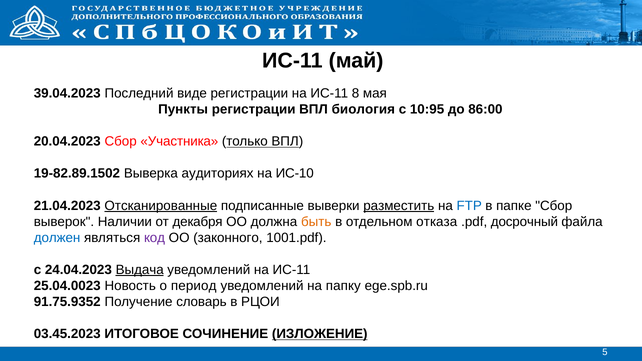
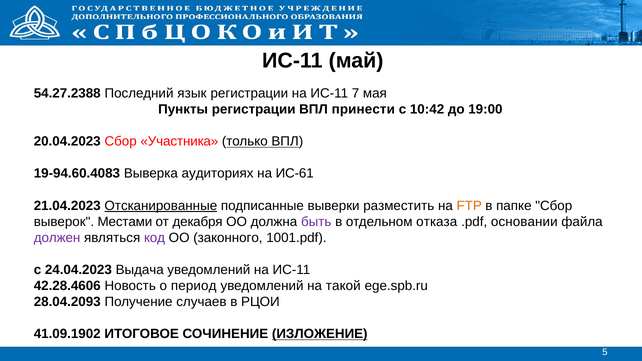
39.04.2023: 39.04.2023 -> 54.27.2388
виде: виде -> язык
8: 8 -> 7
биология: биология -> принести
10:95: 10:95 -> 10:42
86:00: 86:00 -> 19:00
19-82.89.1502: 19-82.89.1502 -> 19-94.60.4083
ИС-10: ИС-10 -> ИС-61
разместить underline: present -> none
FTP colour: blue -> orange
Наличии: Наличии -> Местами
быть colour: orange -> purple
досрочный: досрочный -> основании
должен colour: blue -> purple
Выдача underline: present -> none
25.04.0023: 25.04.0023 -> 42.28.4606
папку: папку -> такой
91.75.9352: 91.75.9352 -> 28.04.2093
словарь: словарь -> случаев
03.45.2023: 03.45.2023 -> 41.09.1902
